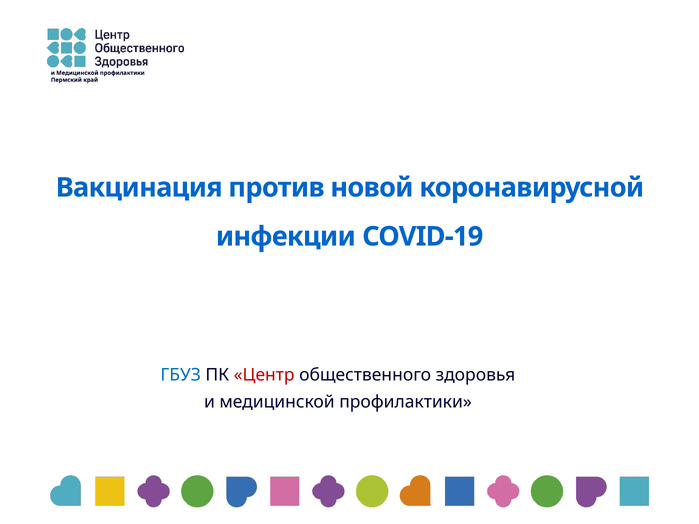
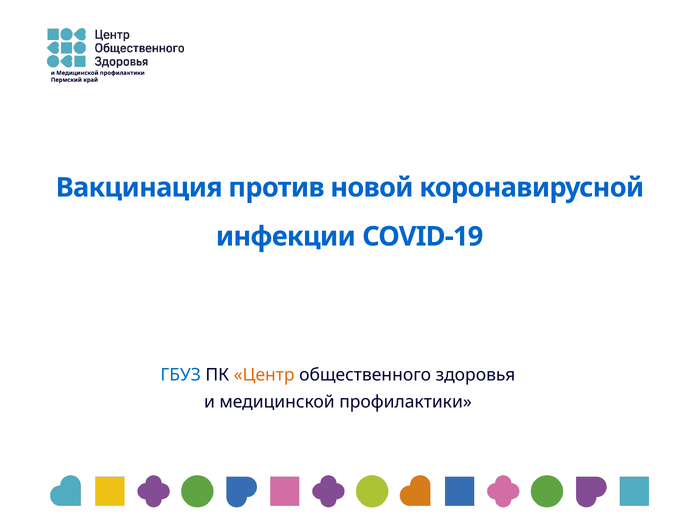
Центр colour: red -> orange
